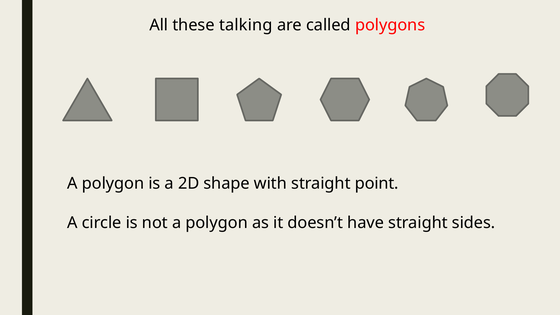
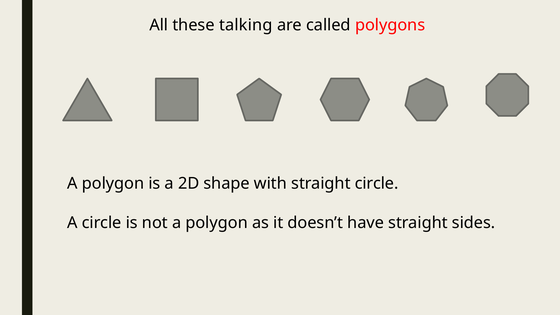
straight point: point -> circle
